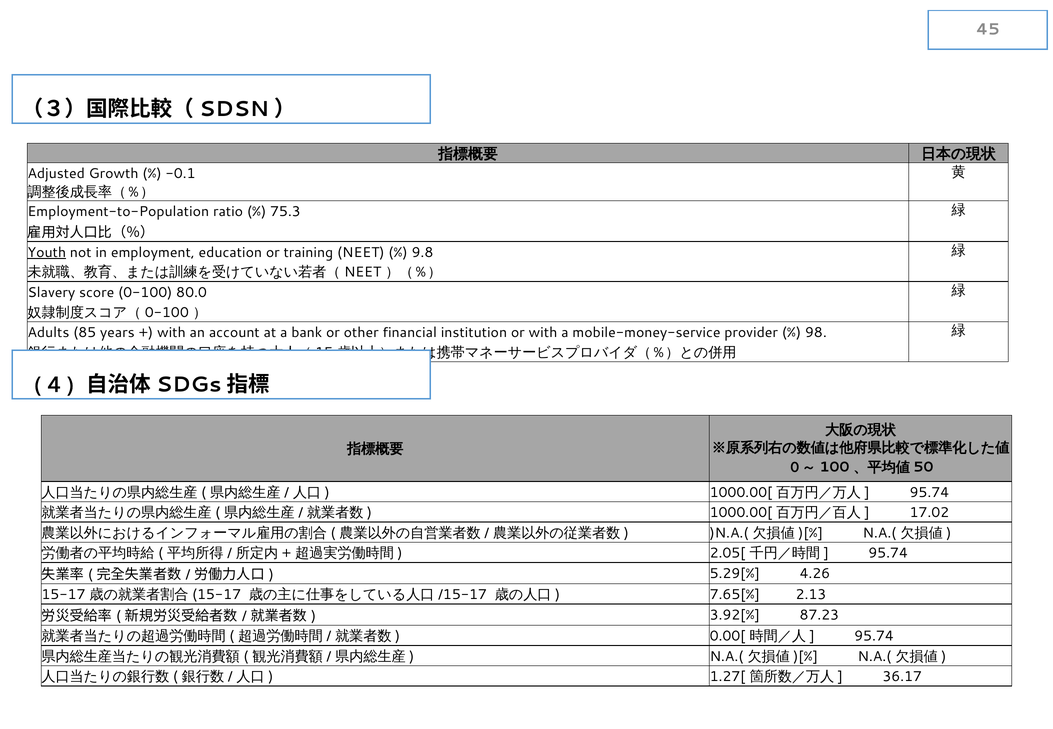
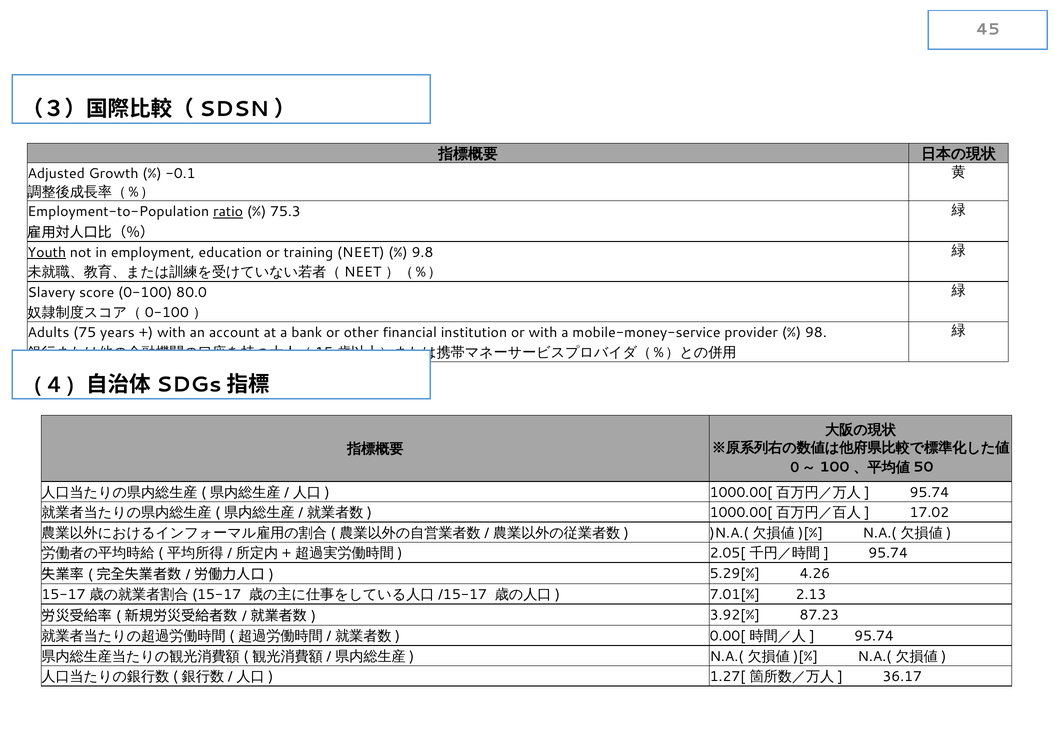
ratio underline: none -> present
85: 85 -> 75
7.65[%: 7.65[% -> 7.01[%
